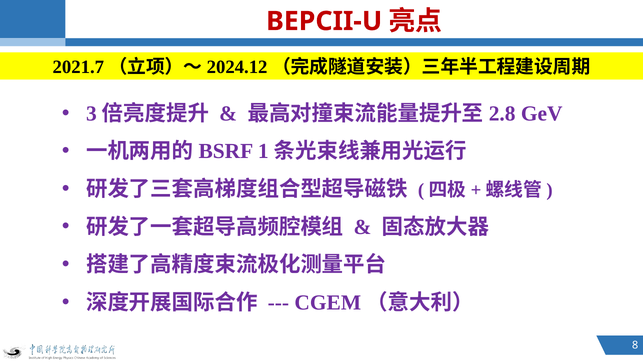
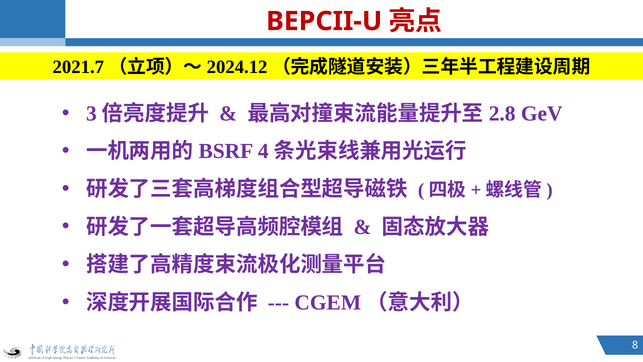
1: 1 -> 4
